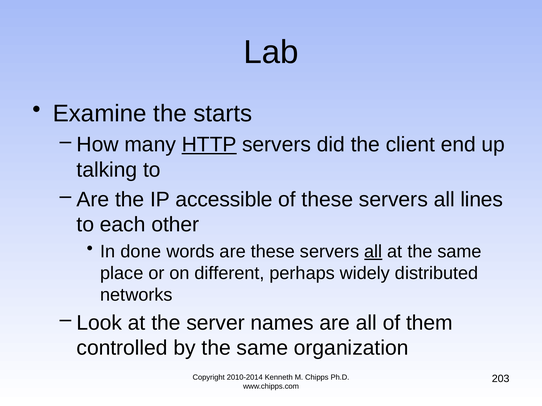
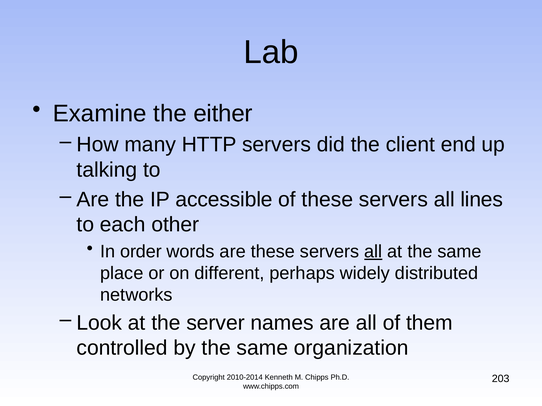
starts: starts -> either
HTTP underline: present -> none
done: done -> order
